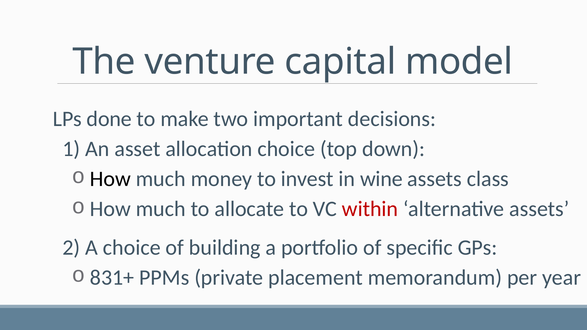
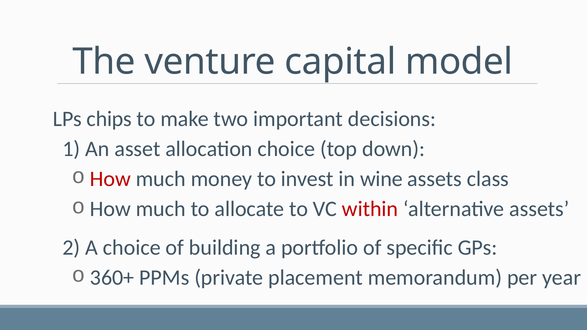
done: done -> chips
How at (110, 179) colour: black -> red
831+: 831+ -> 360+
